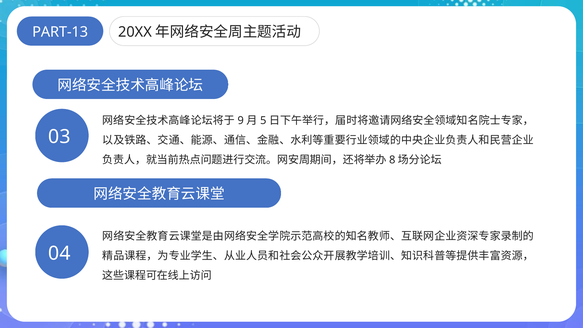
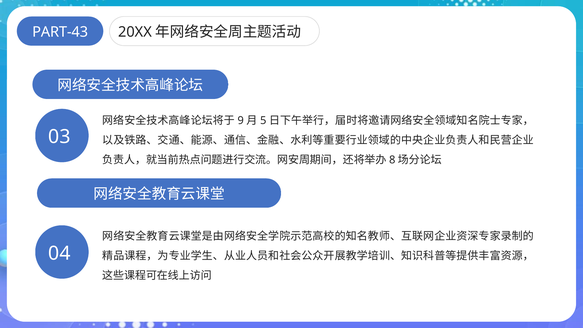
PART-13: PART-13 -> PART-43
